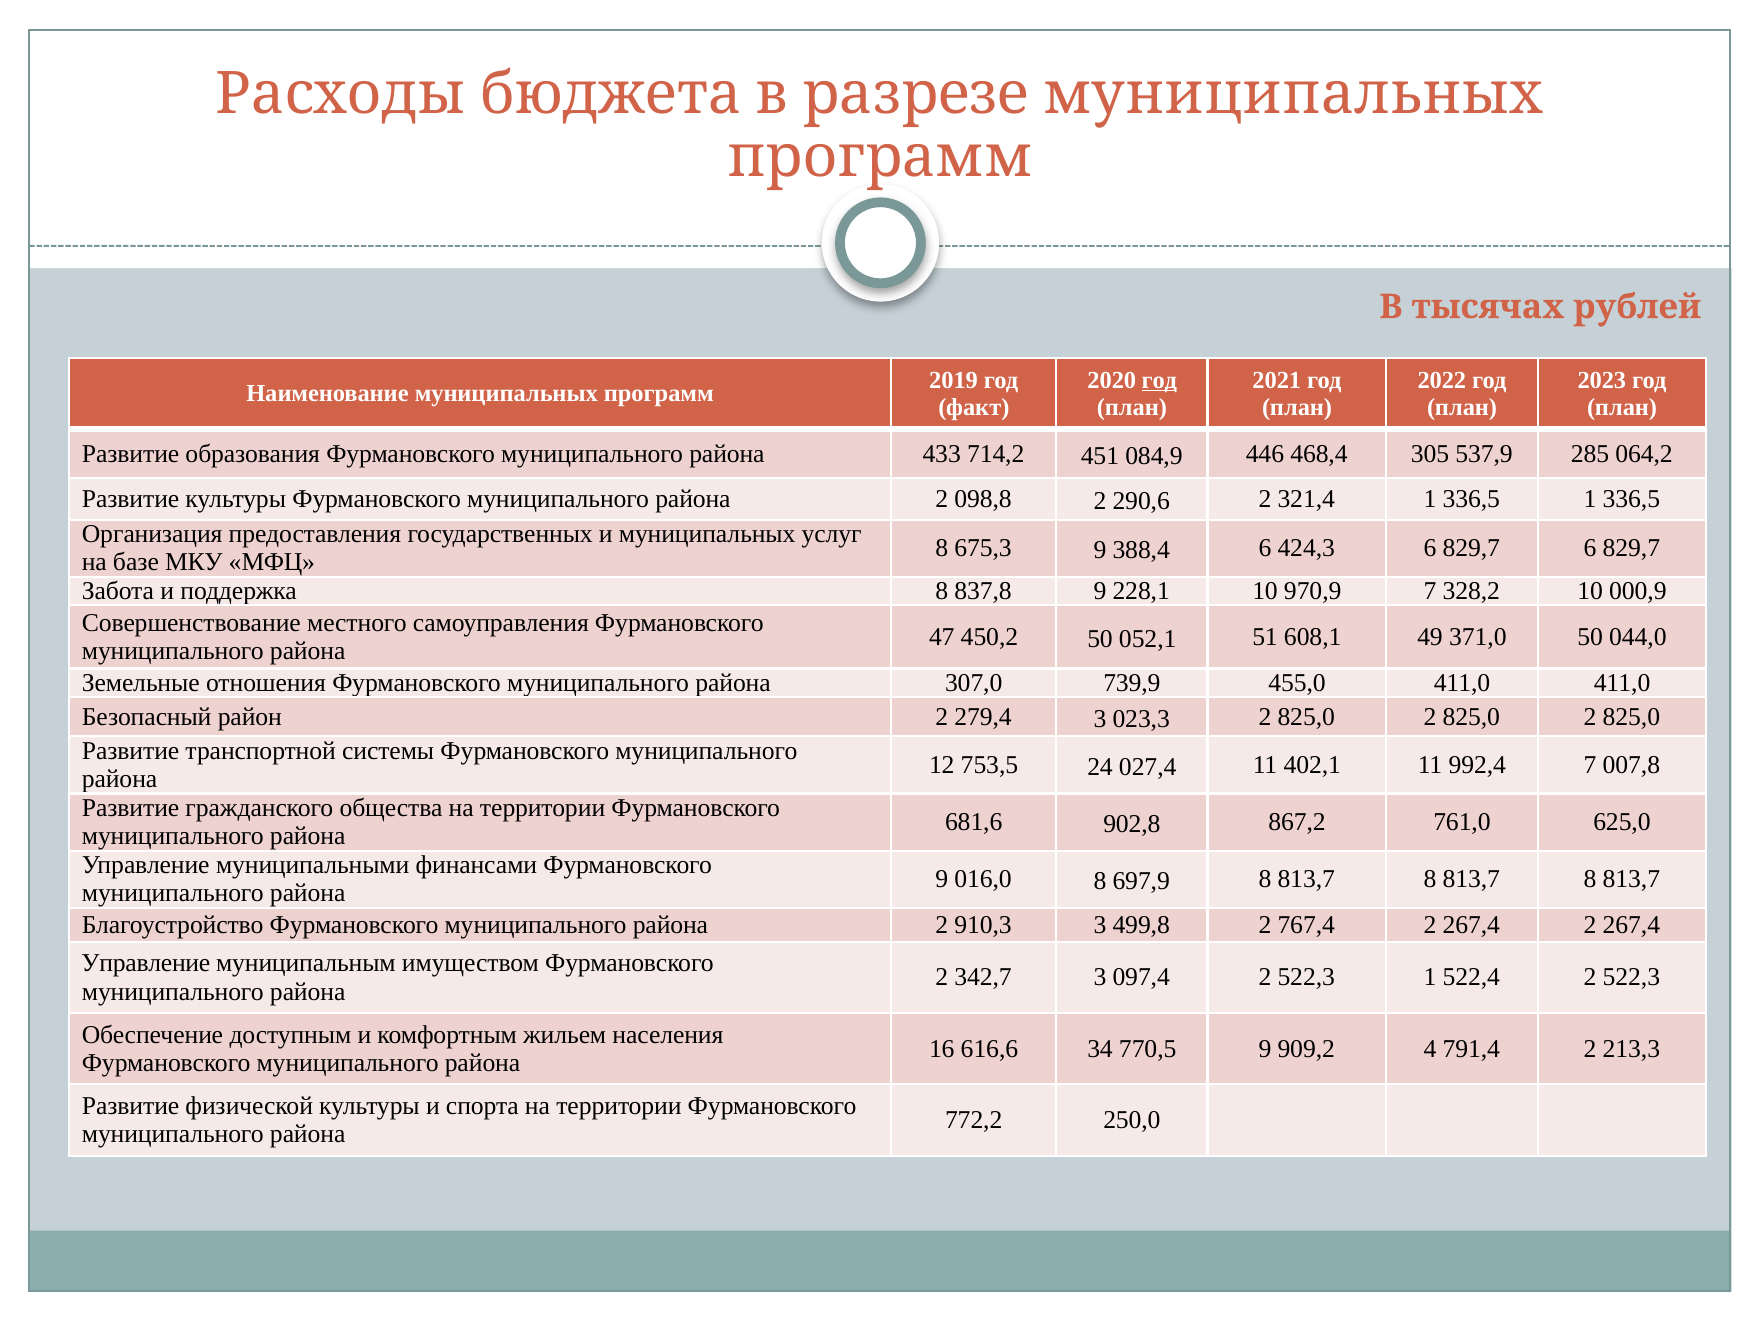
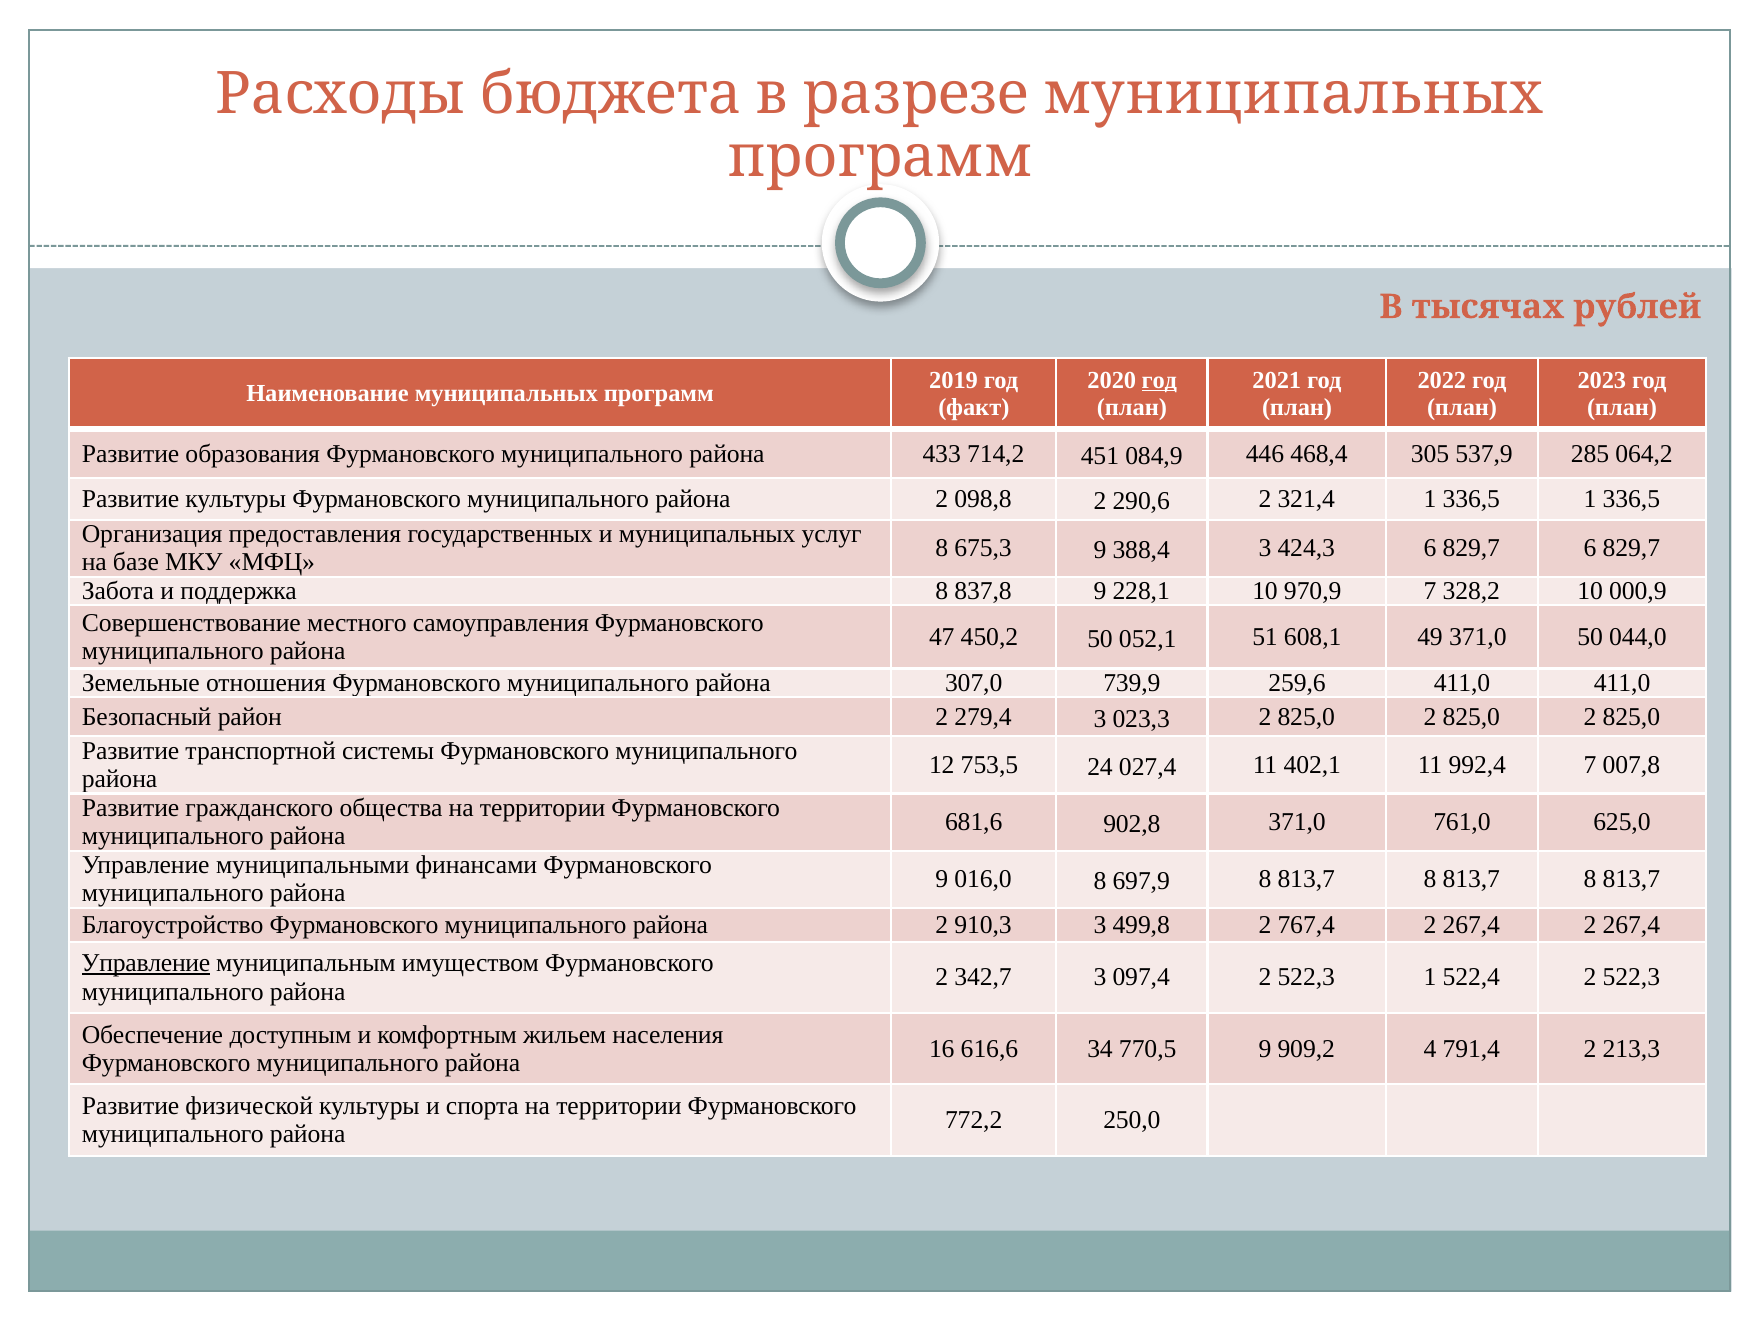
388,4 6: 6 -> 3
455,0: 455,0 -> 259,6
902,8 867,2: 867,2 -> 371,0
Управление at (146, 963) underline: none -> present
